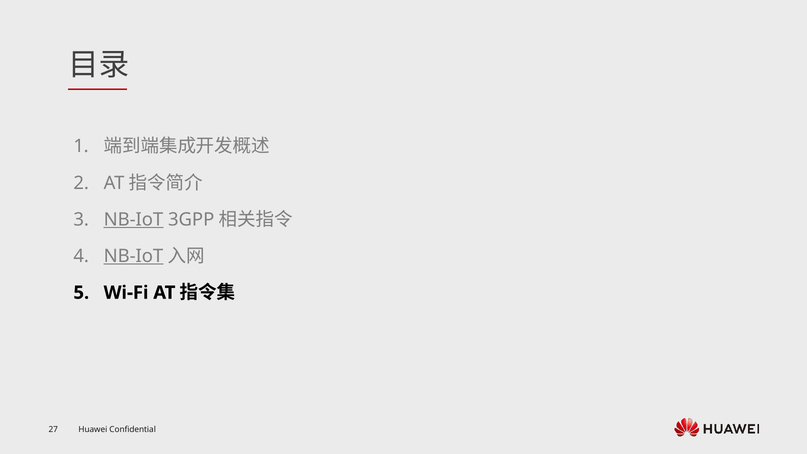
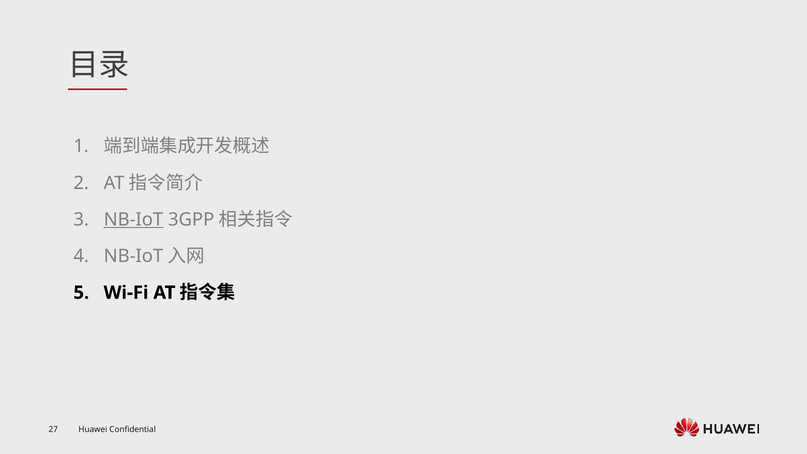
NB-IoT at (133, 256) underline: present -> none
